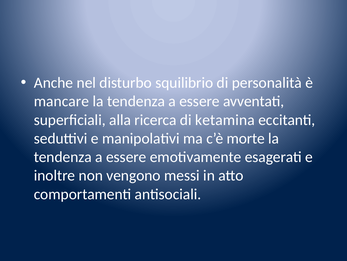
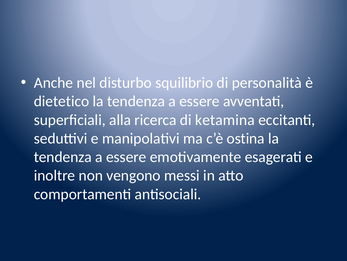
mancare: mancare -> dietetico
morte: morte -> ostina
